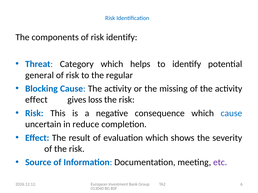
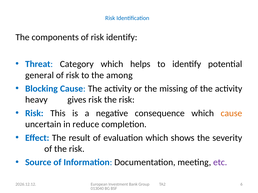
regular: regular -> among
effect at (36, 100): effect -> heavy
gives loss: loss -> risk
cause at (231, 113) colour: blue -> orange
